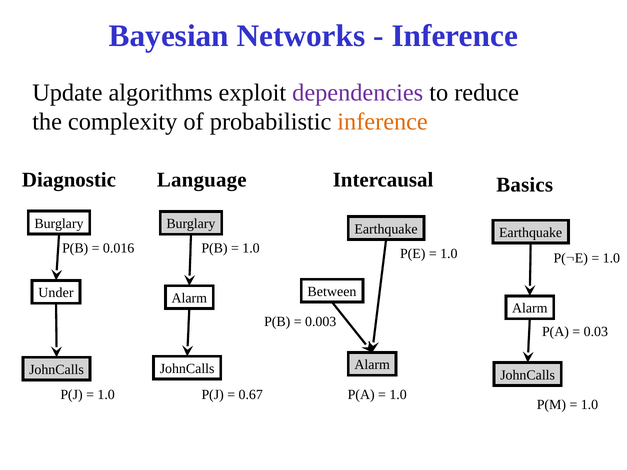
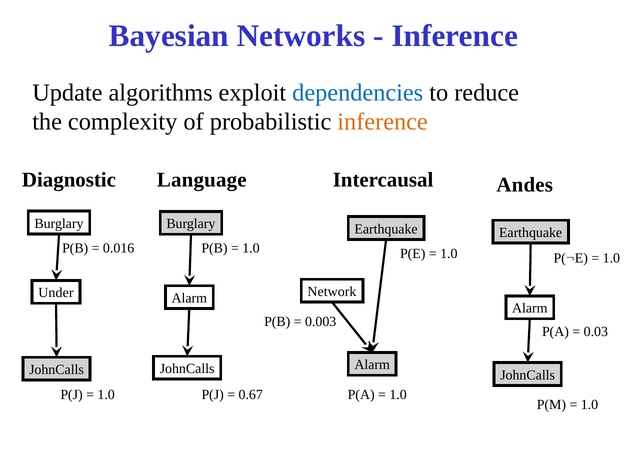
dependencies colour: purple -> blue
Basics: Basics -> Andes
Between: Between -> Network
